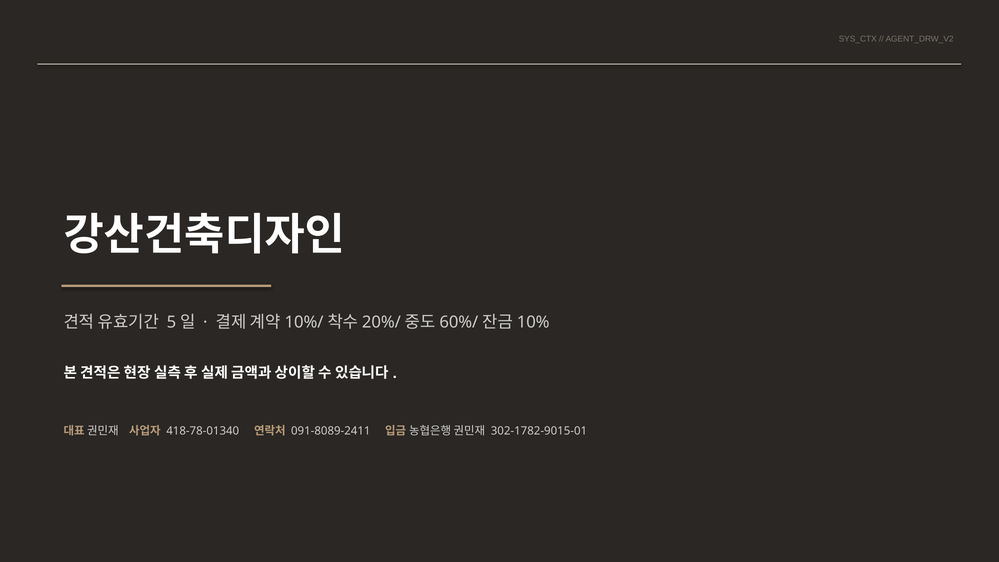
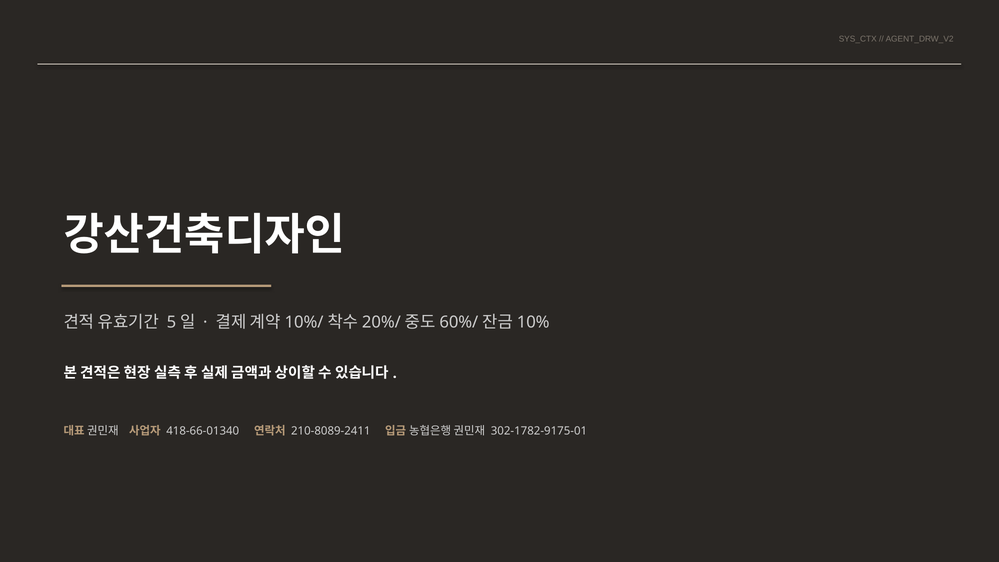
418-78-01340: 418-78-01340 -> 418-66-01340
091-8089-2411: 091-8089-2411 -> 210-8089-2411
302-1782-9015-01: 302-1782-9015-01 -> 302-1782-9175-01
